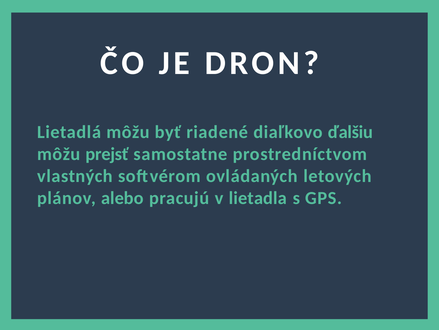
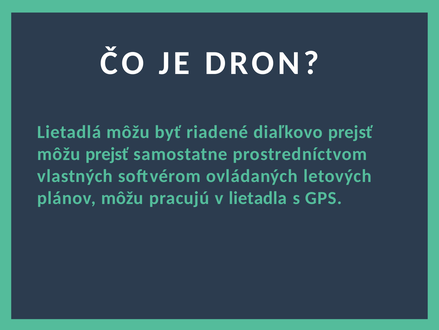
diaľkovo ďalšiu: ďalšiu -> prejsť
plánov alebo: alebo -> môžu
